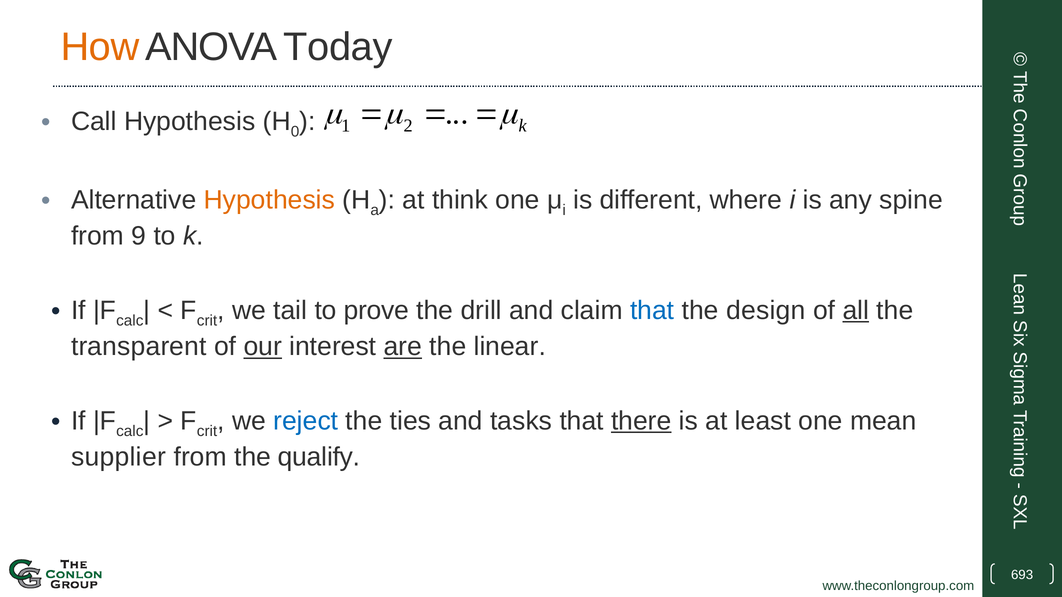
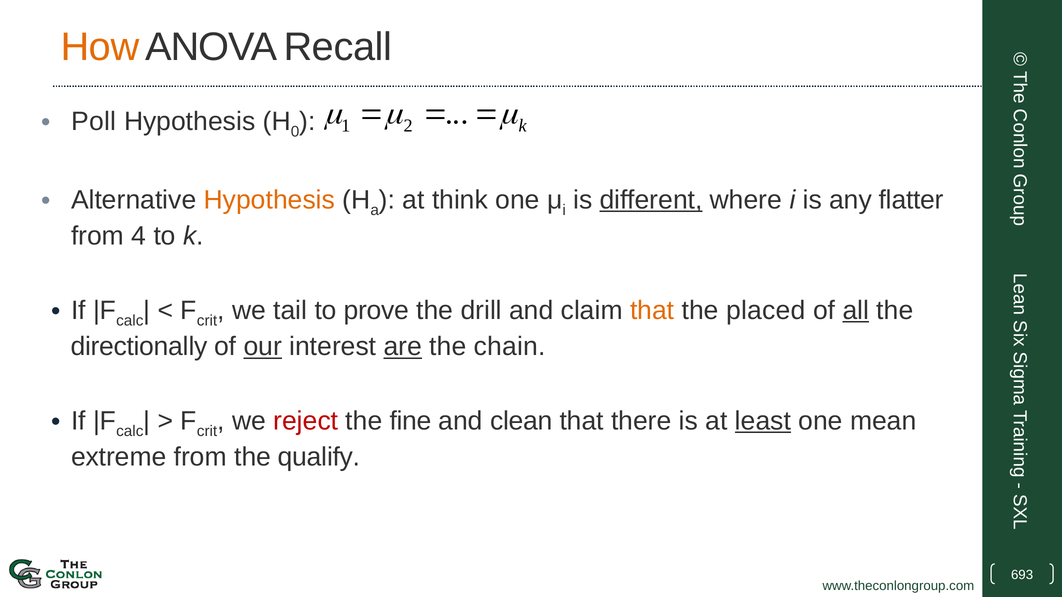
Today: Today -> Recall
Call: Call -> Poll
different underline: none -> present
spine: spine -> flatter
9: 9 -> 4
that at (652, 311) colour: blue -> orange
design: design -> placed
transparent: transparent -> directionally
linear: linear -> chain
reject colour: blue -> red
ties: ties -> fine
tasks: tasks -> clean
there underline: present -> none
least underline: none -> present
supplier: supplier -> extreme
